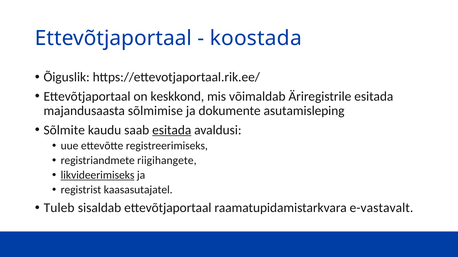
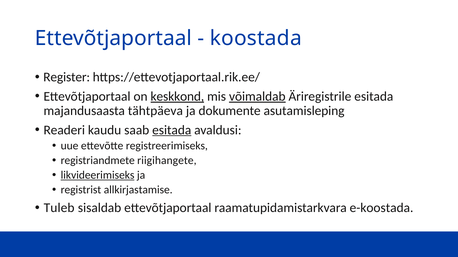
Õiguslik: Õiguslik -> Register
keskkond underline: none -> present
võimaldab underline: none -> present
sõlmimise: sõlmimise -> tähtpäeva
Sõlmite: Sõlmite -> Readeri
kaasasutajatel: kaasasutajatel -> allkirjastamise
e-vastavalt: e-vastavalt -> e-koostada
